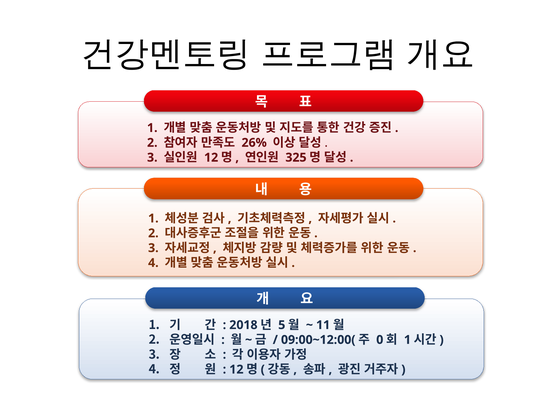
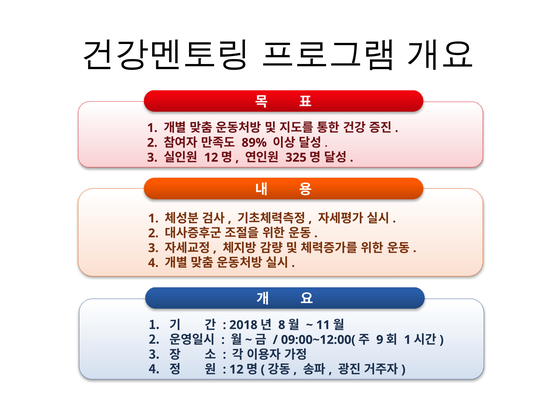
26%: 26% -> 89%
5: 5 -> 8
0: 0 -> 9
